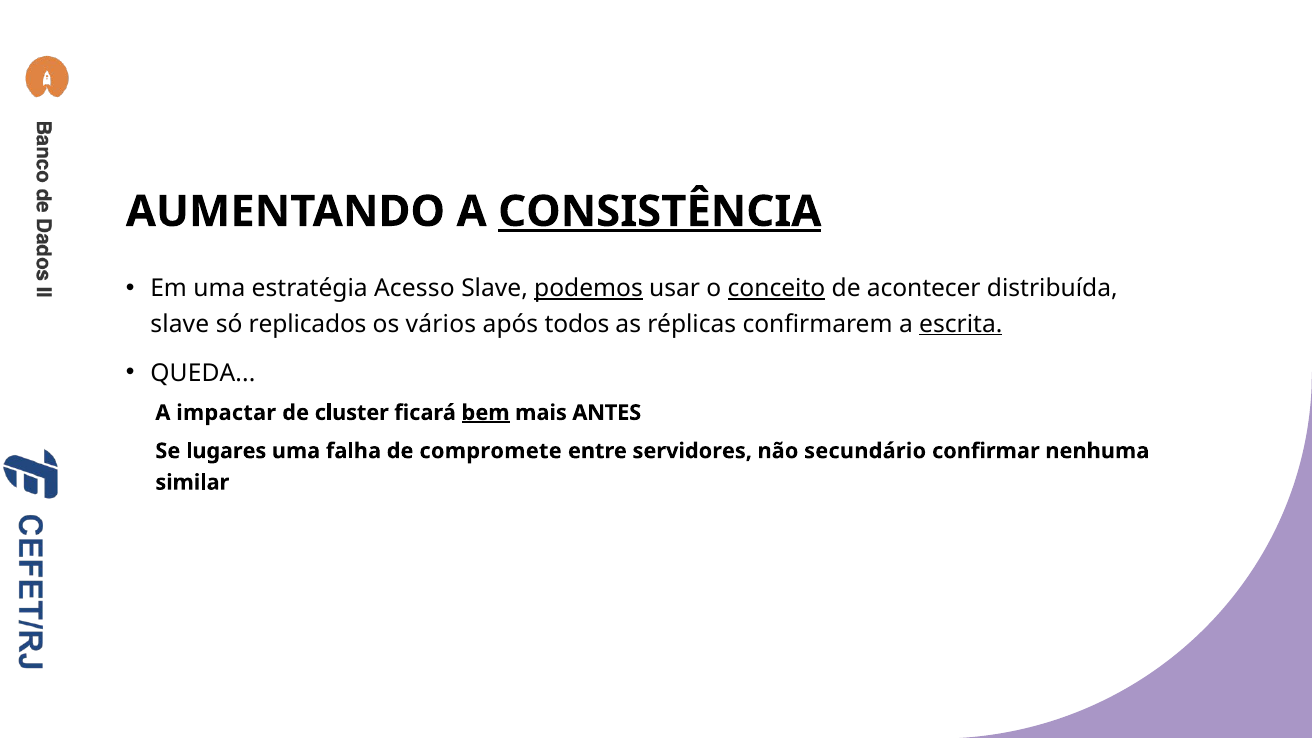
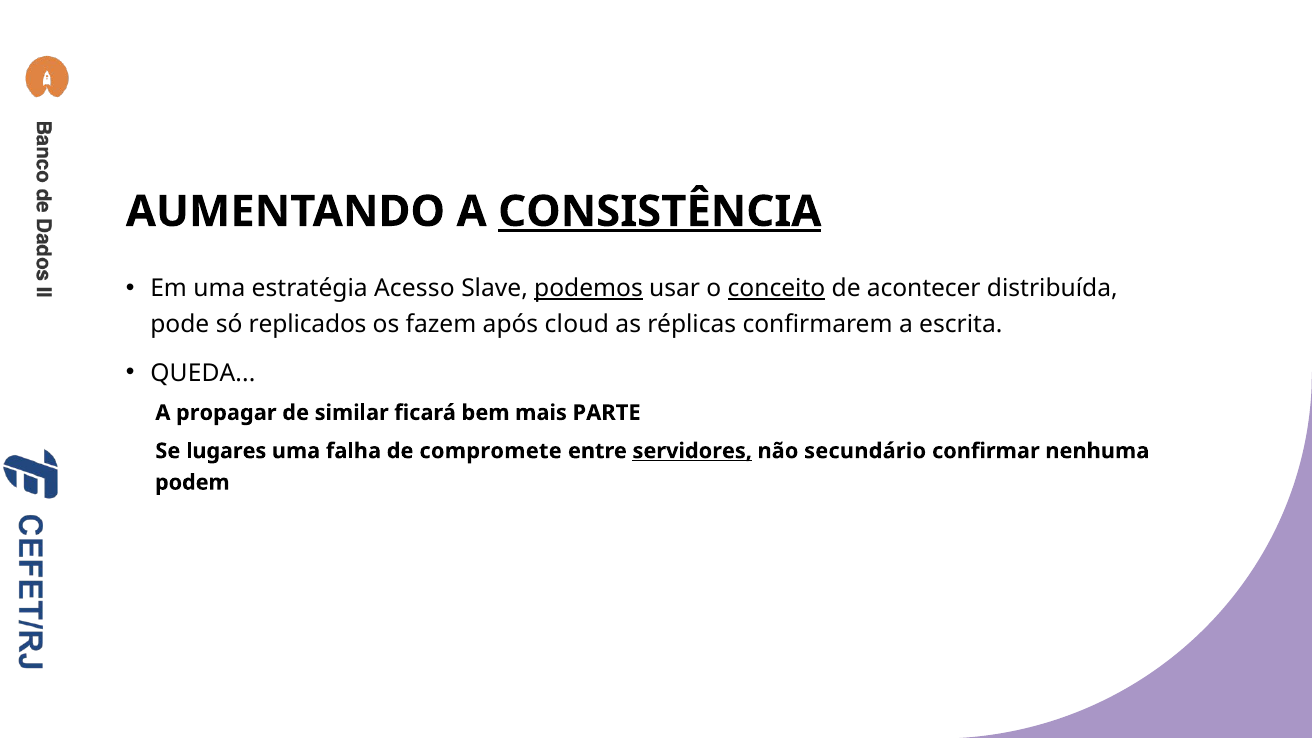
slave at (180, 324): slave -> pode
vários: vários -> fazem
todos: todos -> cloud
escrita underline: present -> none
impactar: impactar -> propagar
cluster: cluster -> similar
bem underline: present -> none
ANTES: ANTES -> PARTE
servidores underline: none -> present
similar: similar -> podem
